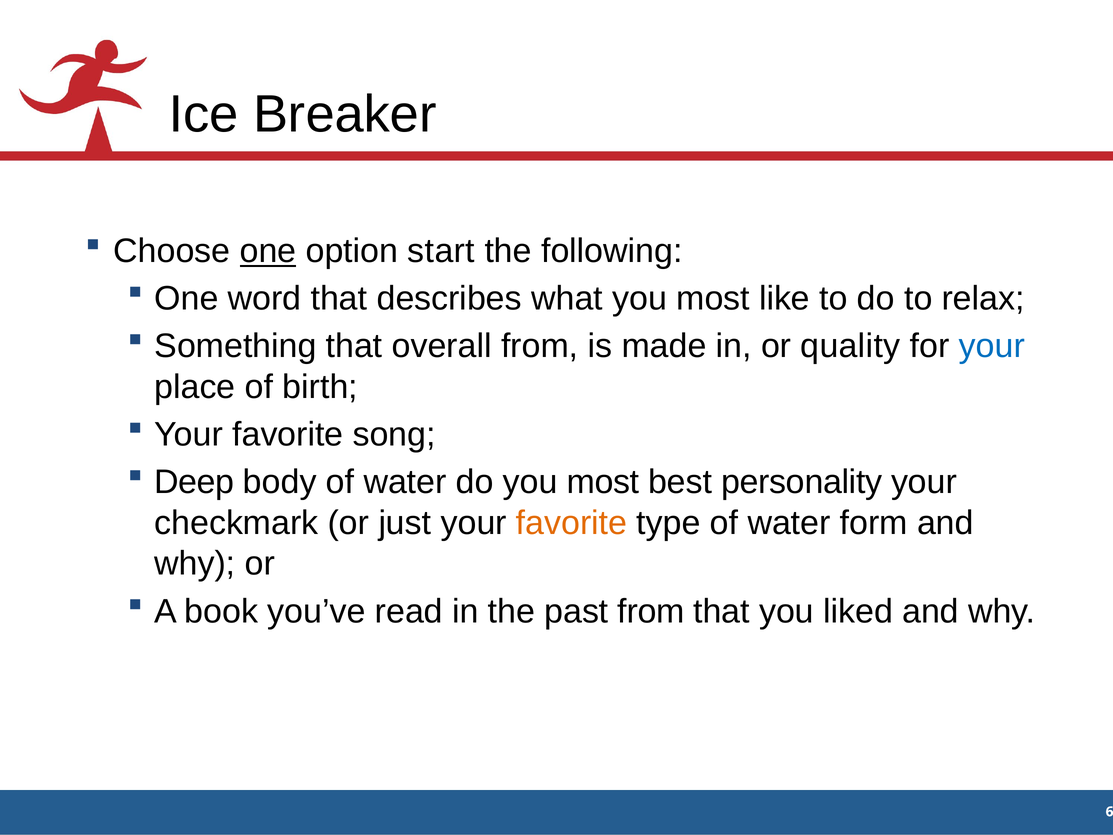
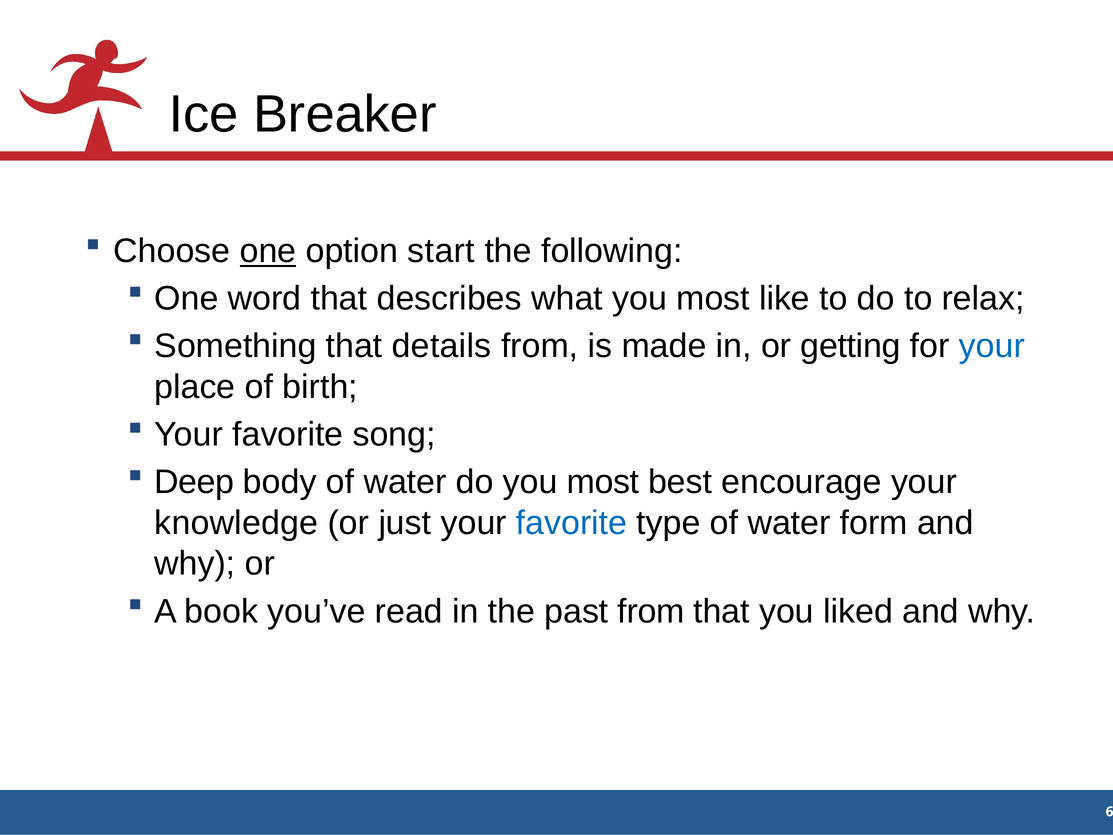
overall: overall -> details
quality: quality -> getting
personality: personality -> encourage
checkmark: checkmark -> knowledge
favorite at (572, 523) colour: orange -> blue
